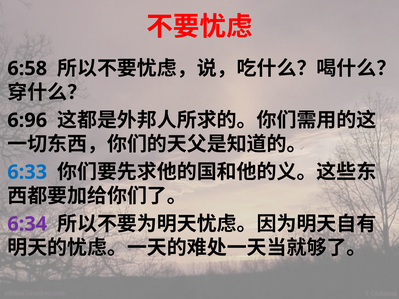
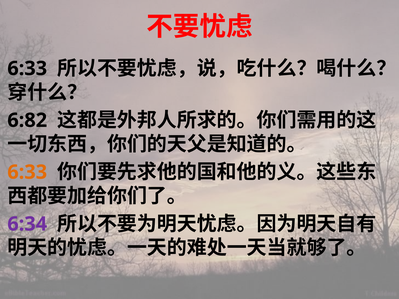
6:58 at (27, 69): 6:58 -> 6:33
6:96: 6:96 -> 6:82
6:33 at (27, 172) colour: blue -> orange
